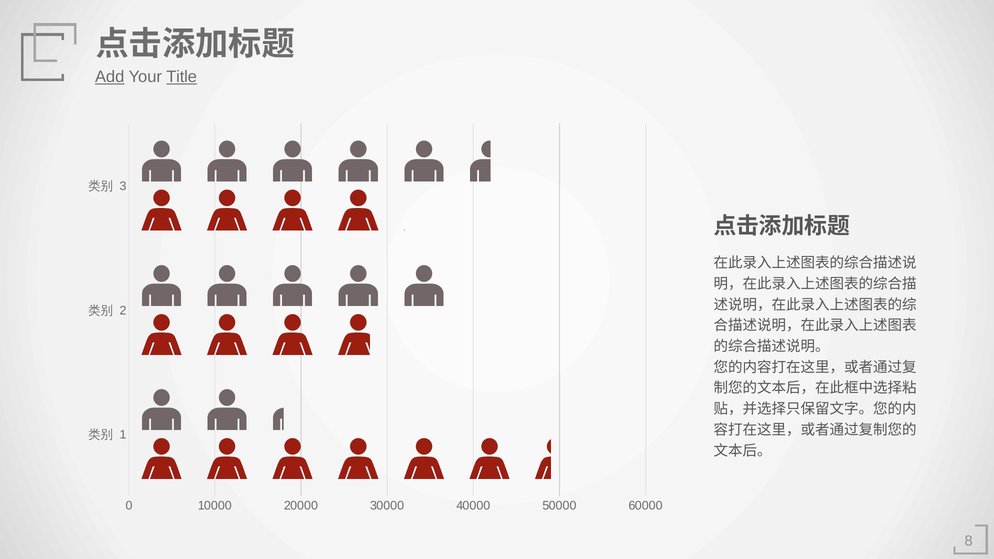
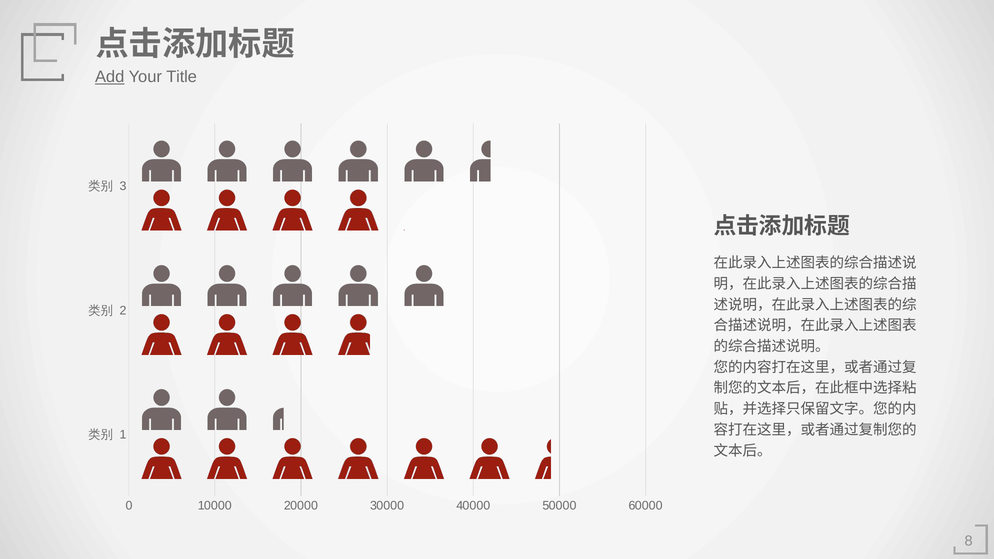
Title underline: present -> none
